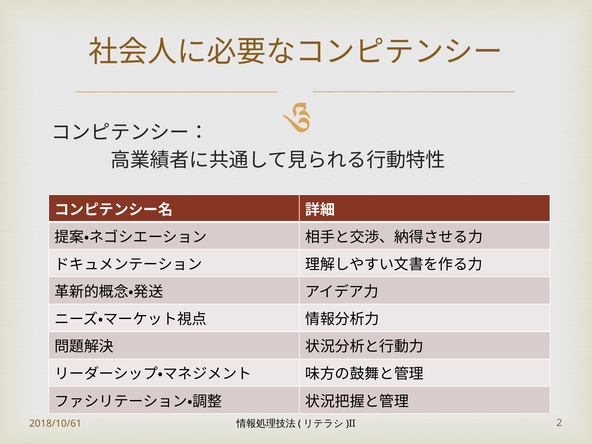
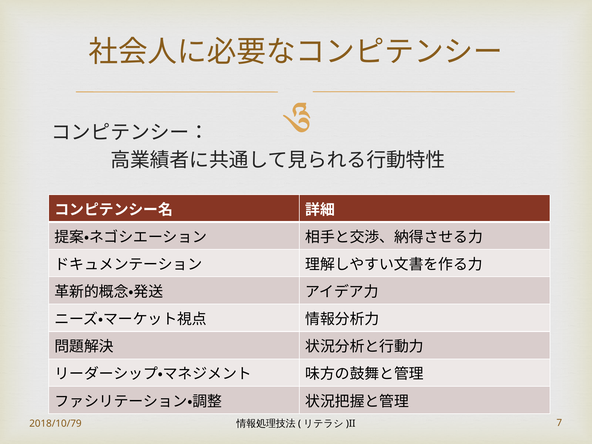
2018/10/61: 2018/10/61 -> 2018/10/79
2: 2 -> 7
